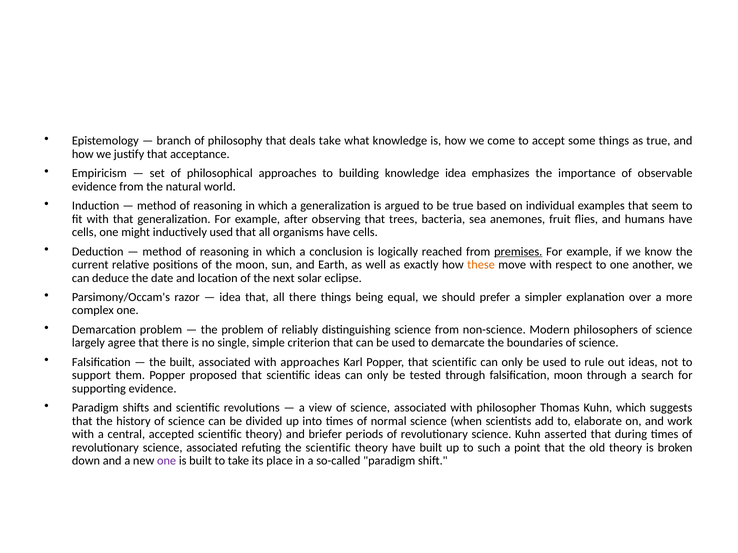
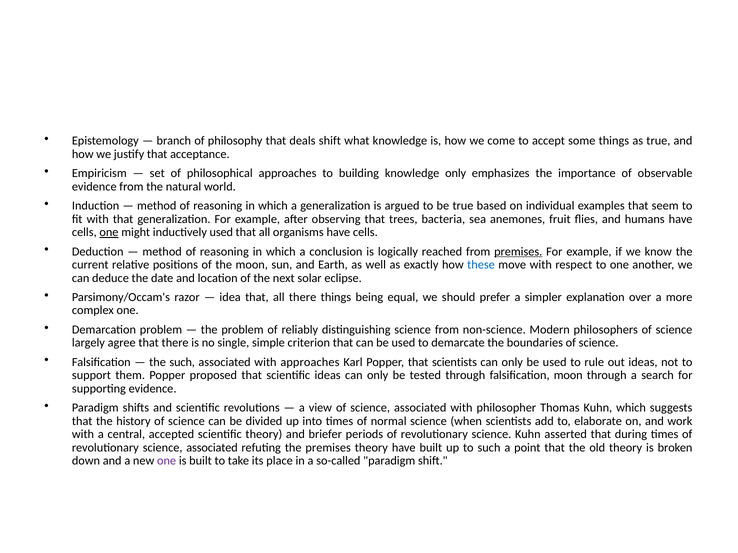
deals take: take -> shift
knowledge idea: idea -> only
one at (109, 233) underline: none -> present
these colour: orange -> blue
the built: built -> such
Popper that scientific: scientific -> scientists
the scientific: scientific -> premises
